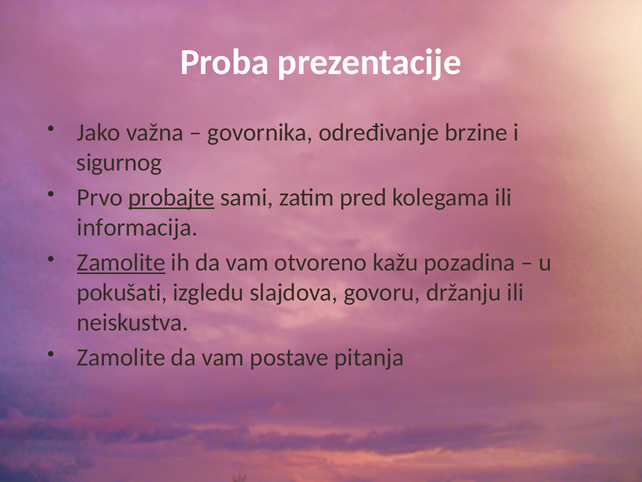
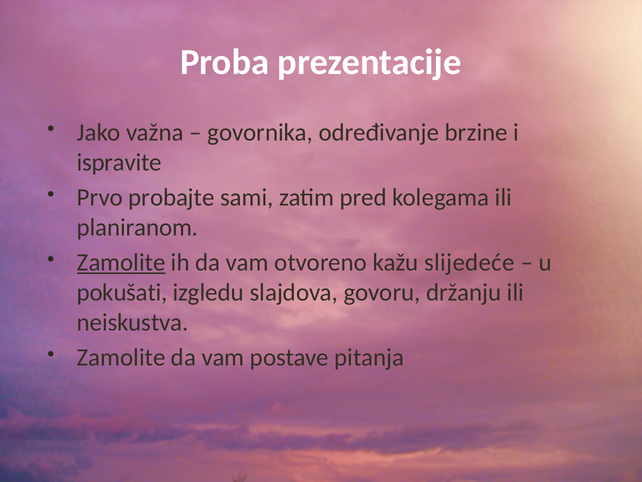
sigurnog: sigurnog -> ispravite
probajte underline: present -> none
informacija: informacija -> planiranom
pozadina: pozadina -> slijedeće
